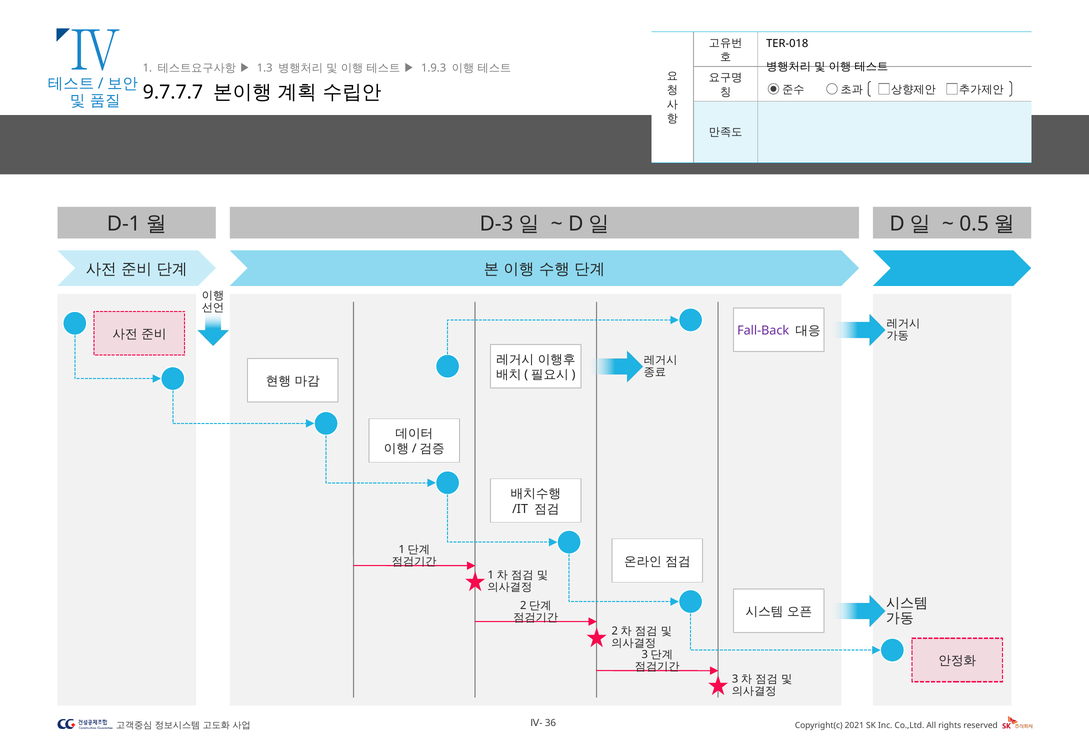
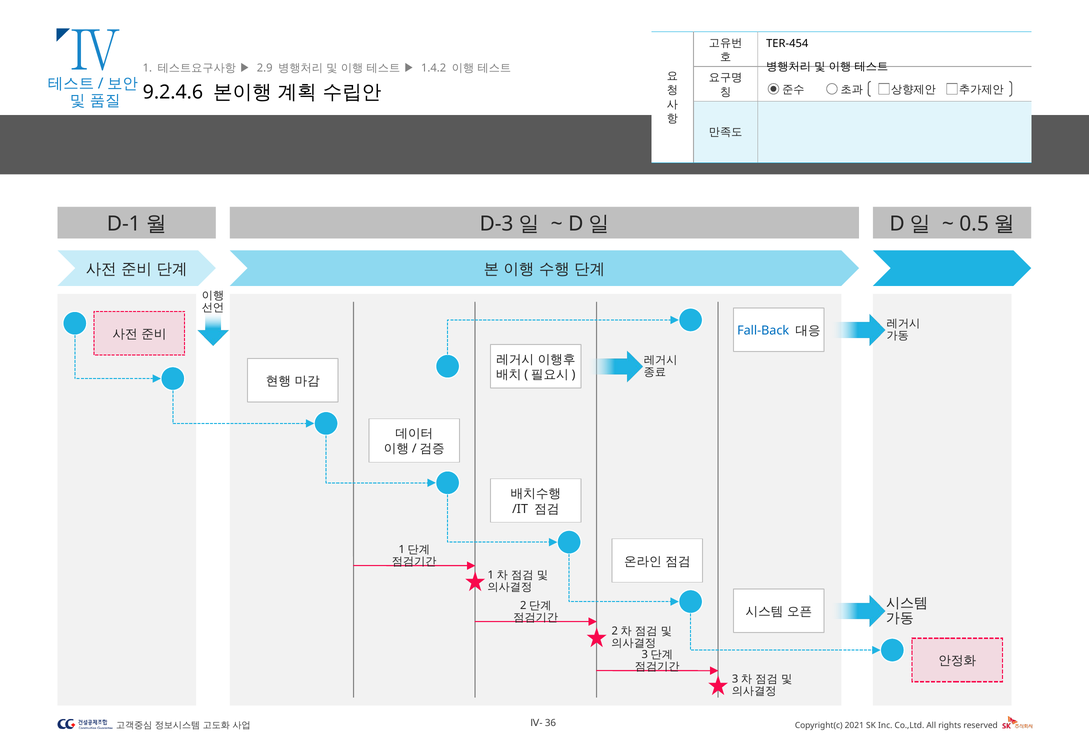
TER-018: TER-018 -> TER-454
1.3: 1.3 -> 2.9
1.9.3: 1.9.3 -> 1.4.2
9.7.7.7: 9.7.7.7 -> 9.2.4.6
Fall-Back colour: purple -> blue
